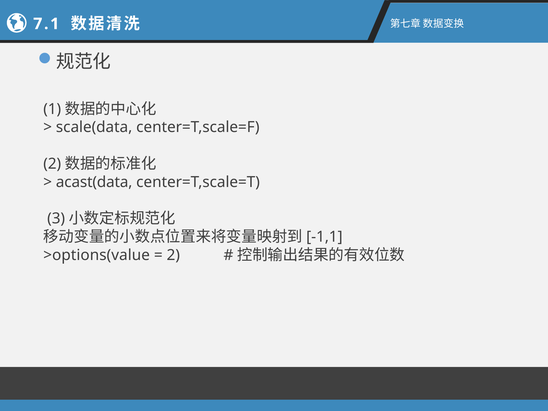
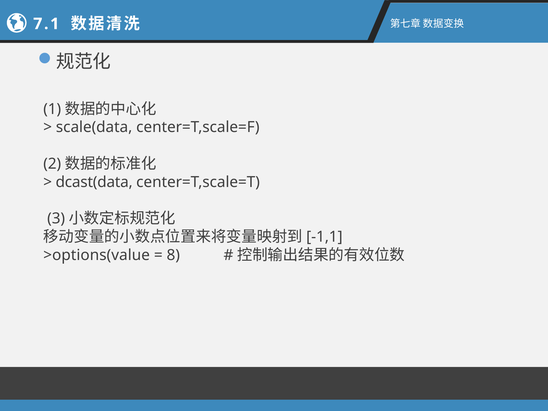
acast(data: acast(data -> dcast(data
2 at (173, 255): 2 -> 8
